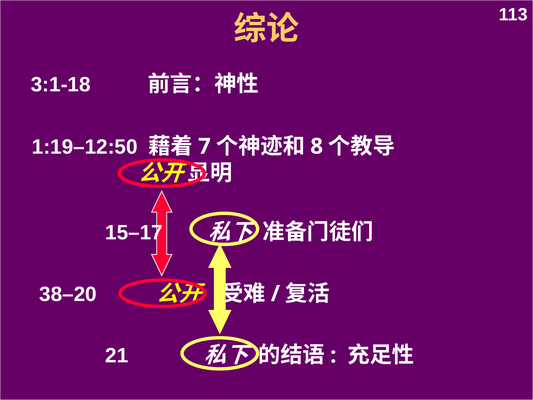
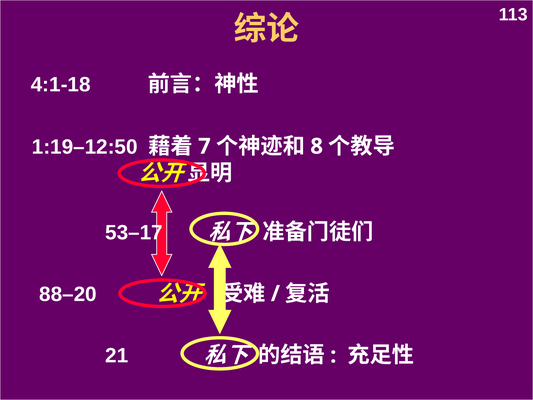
3:1-18: 3:1-18 -> 4:1-18
15–17: 15–17 -> 53–17
38–20: 38–20 -> 88–20
